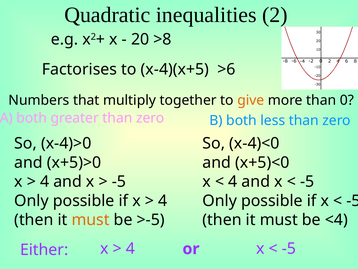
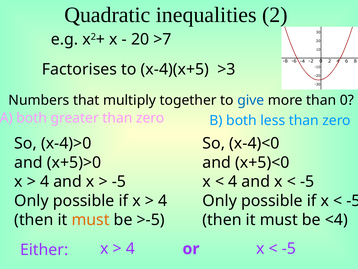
>8: >8 -> >7
>6: >6 -> >3
give colour: orange -> blue
